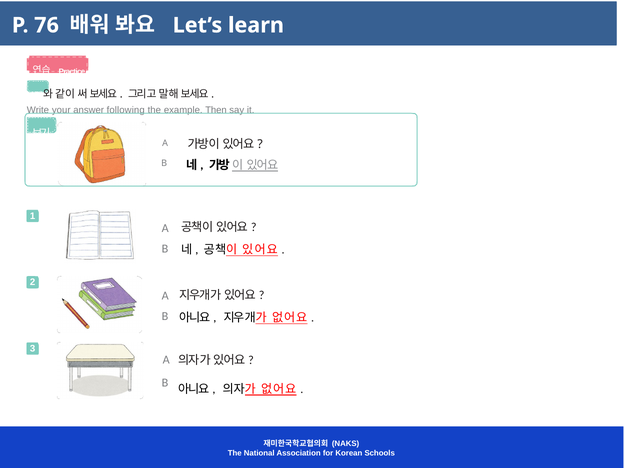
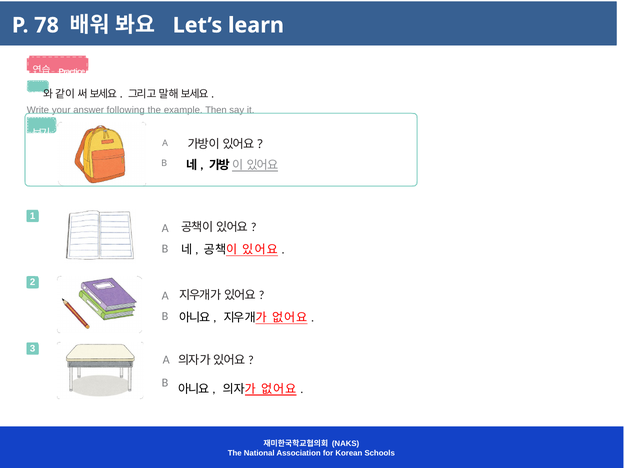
76: 76 -> 78
